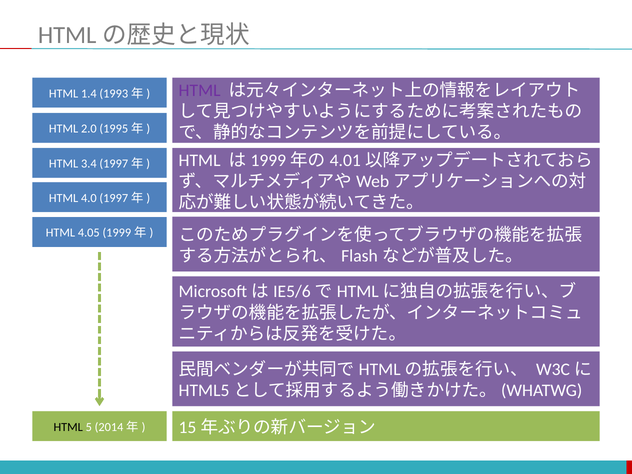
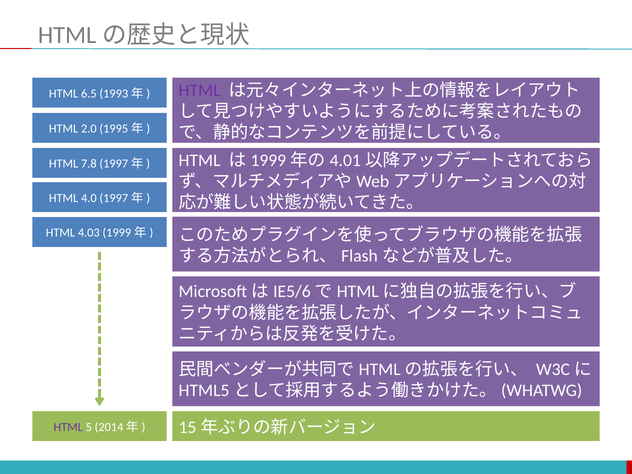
1.4: 1.4 -> 6.5
3.4: 3.4 -> 7.8
4.05: 4.05 -> 4.03
HTML at (68, 427) colour: black -> purple
